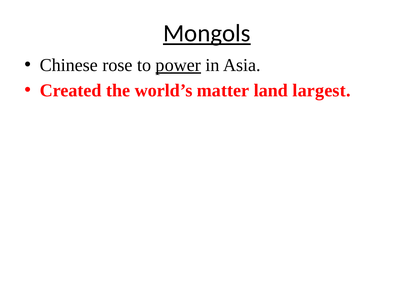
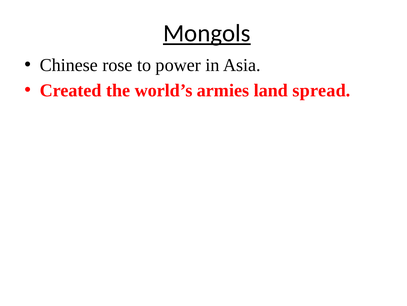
power underline: present -> none
matter: matter -> armies
largest: largest -> spread
